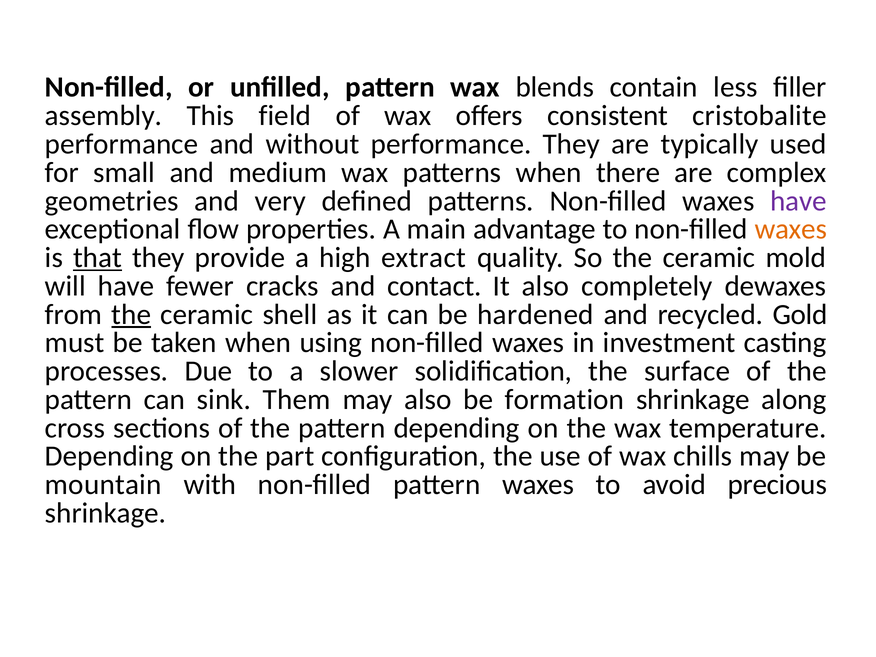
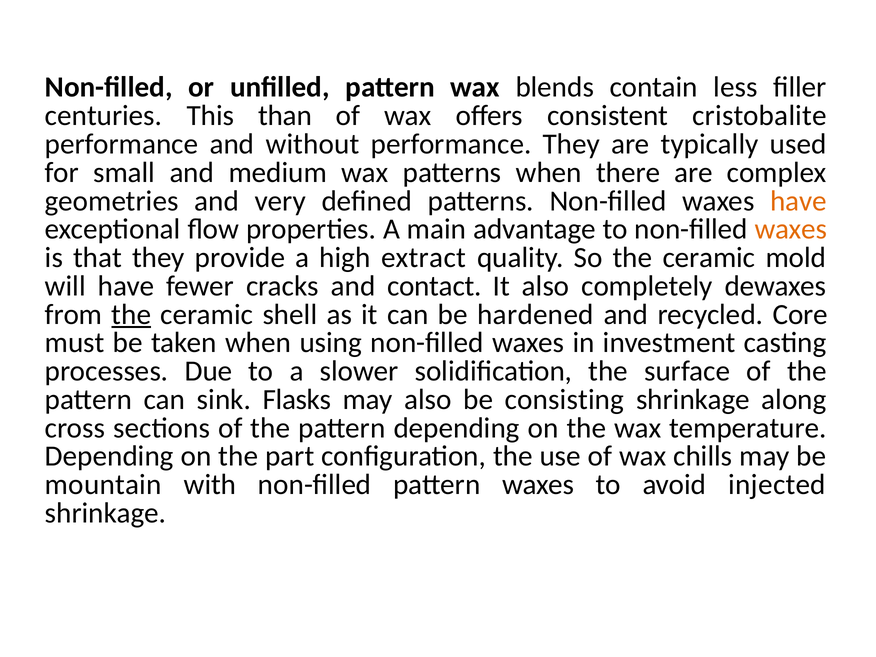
assembly: assembly -> centuries
field: field -> than
have at (798, 201) colour: purple -> orange
that underline: present -> none
Gold: Gold -> Core
Them: Them -> Flasks
formation: formation -> consisting
precious: precious -> injected
